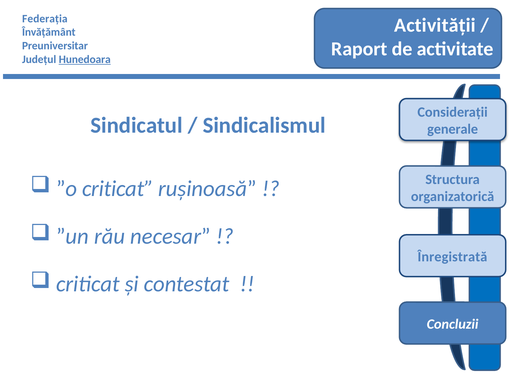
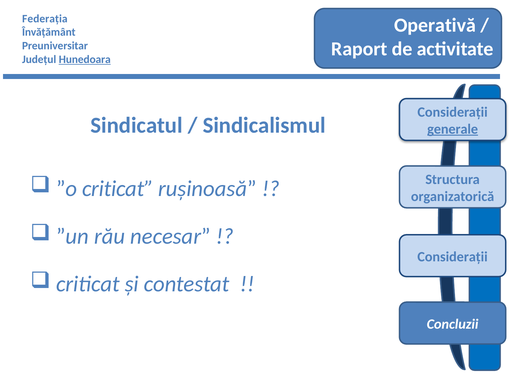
Activității: Activității -> Operativă
generale underline: none -> present
Înregistrată at (452, 256): Înregistrată -> Considerații
